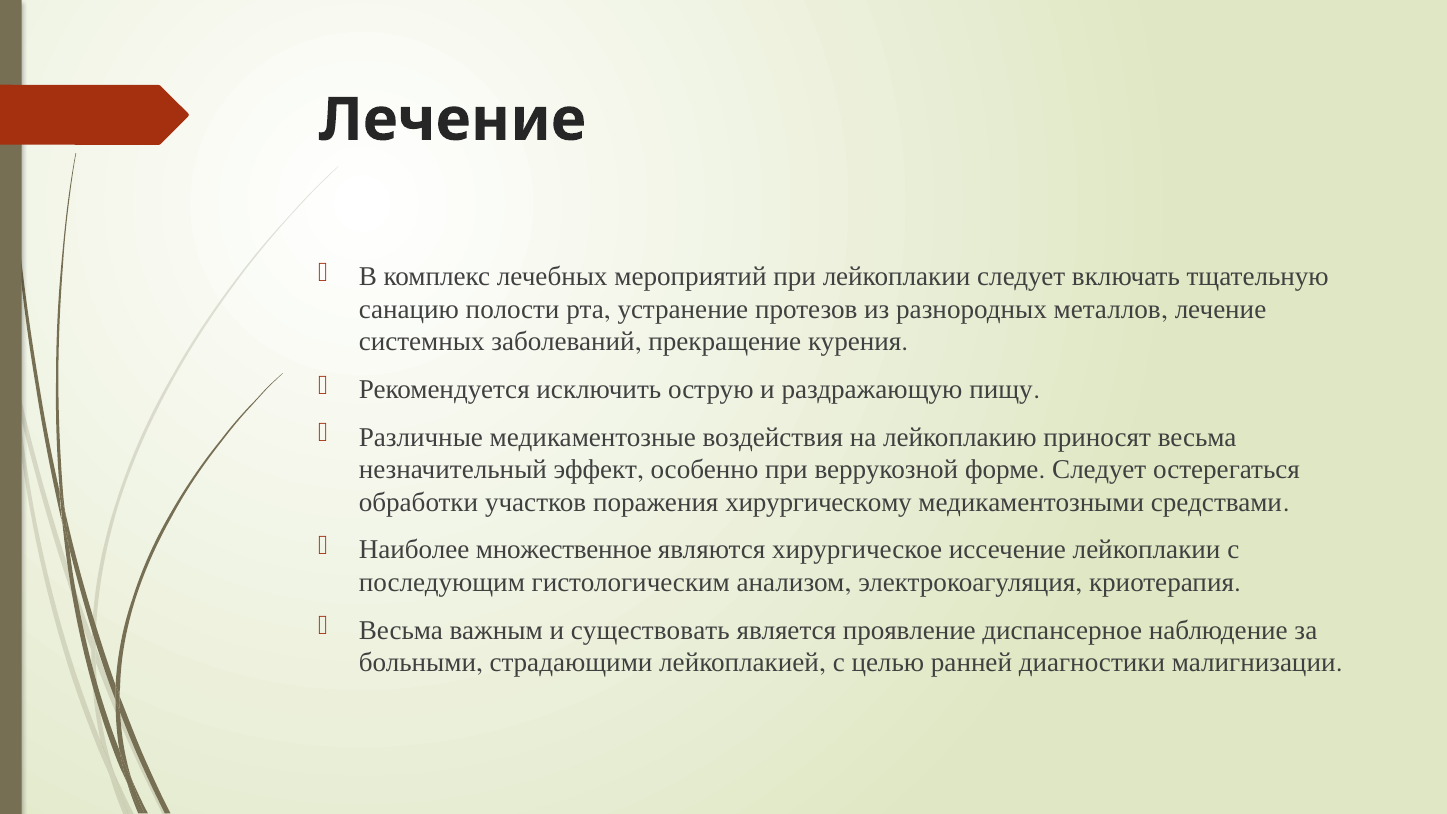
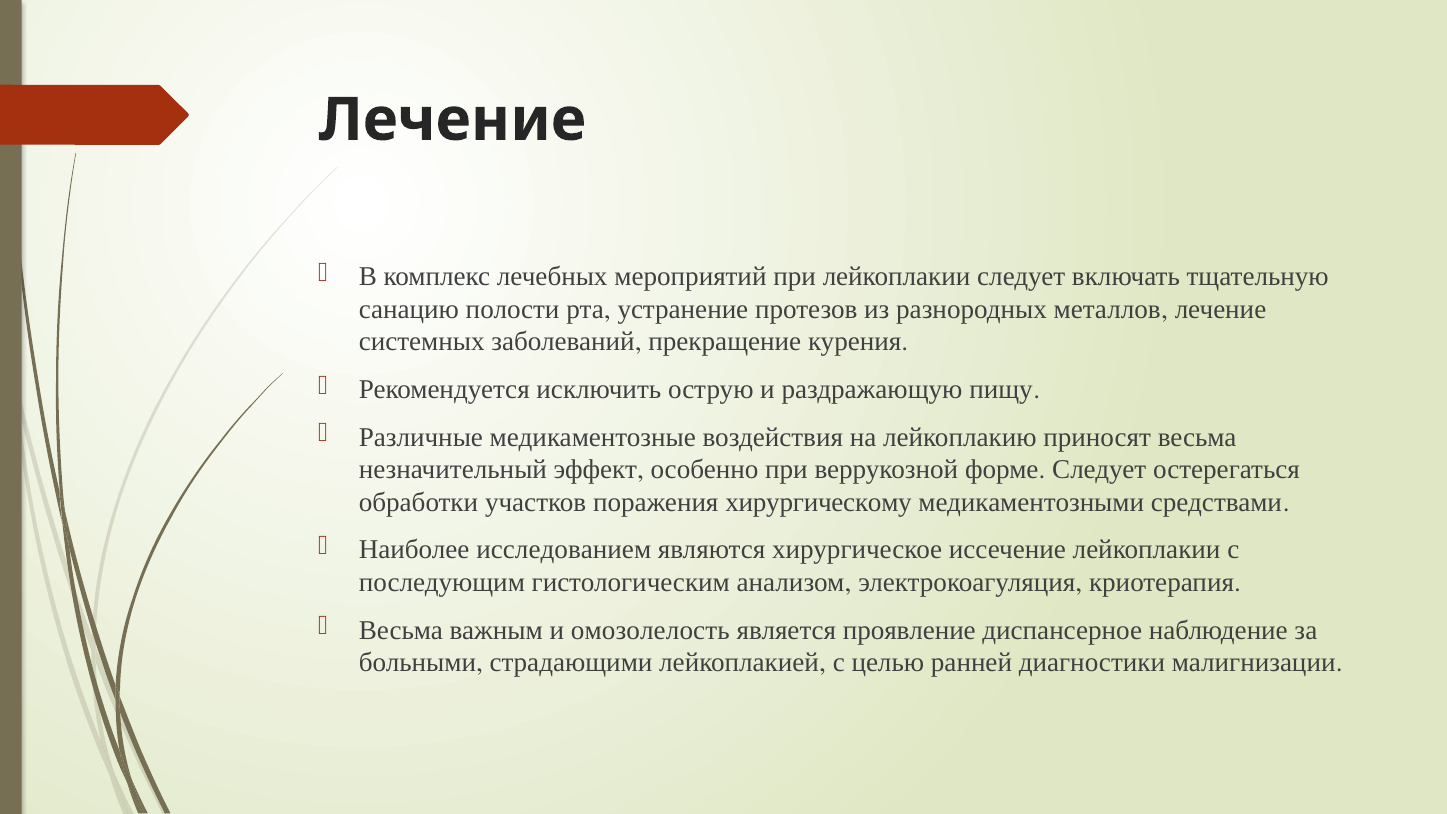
множественное: множественное -> исследованием
существовать: существовать -> омозолелость
